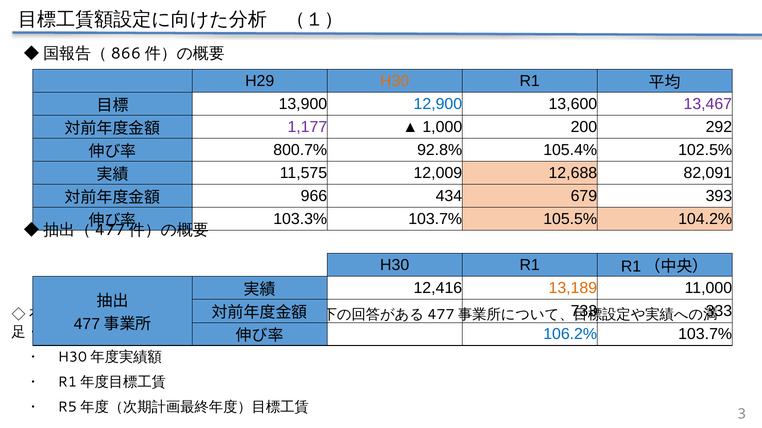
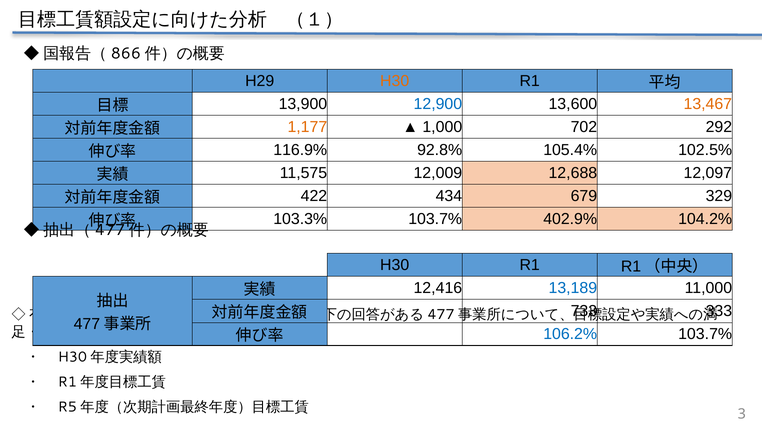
13,467 colour: purple -> orange
1,177 colour: purple -> orange
200: 200 -> 702
800.7%: 800.7% -> 116.9%
82,091: 82,091 -> 12,097
966: 966 -> 422
393: 393 -> 329
105.5%: 105.5% -> 402.9%
13,189 colour: orange -> blue
